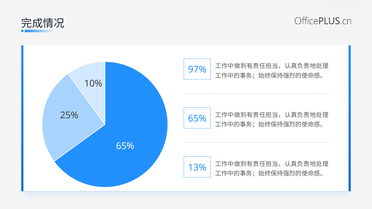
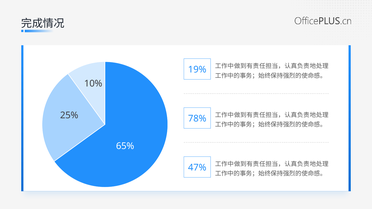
97%: 97% -> 19%
65% at (197, 119): 65% -> 78%
13%: 13% -> 47%
